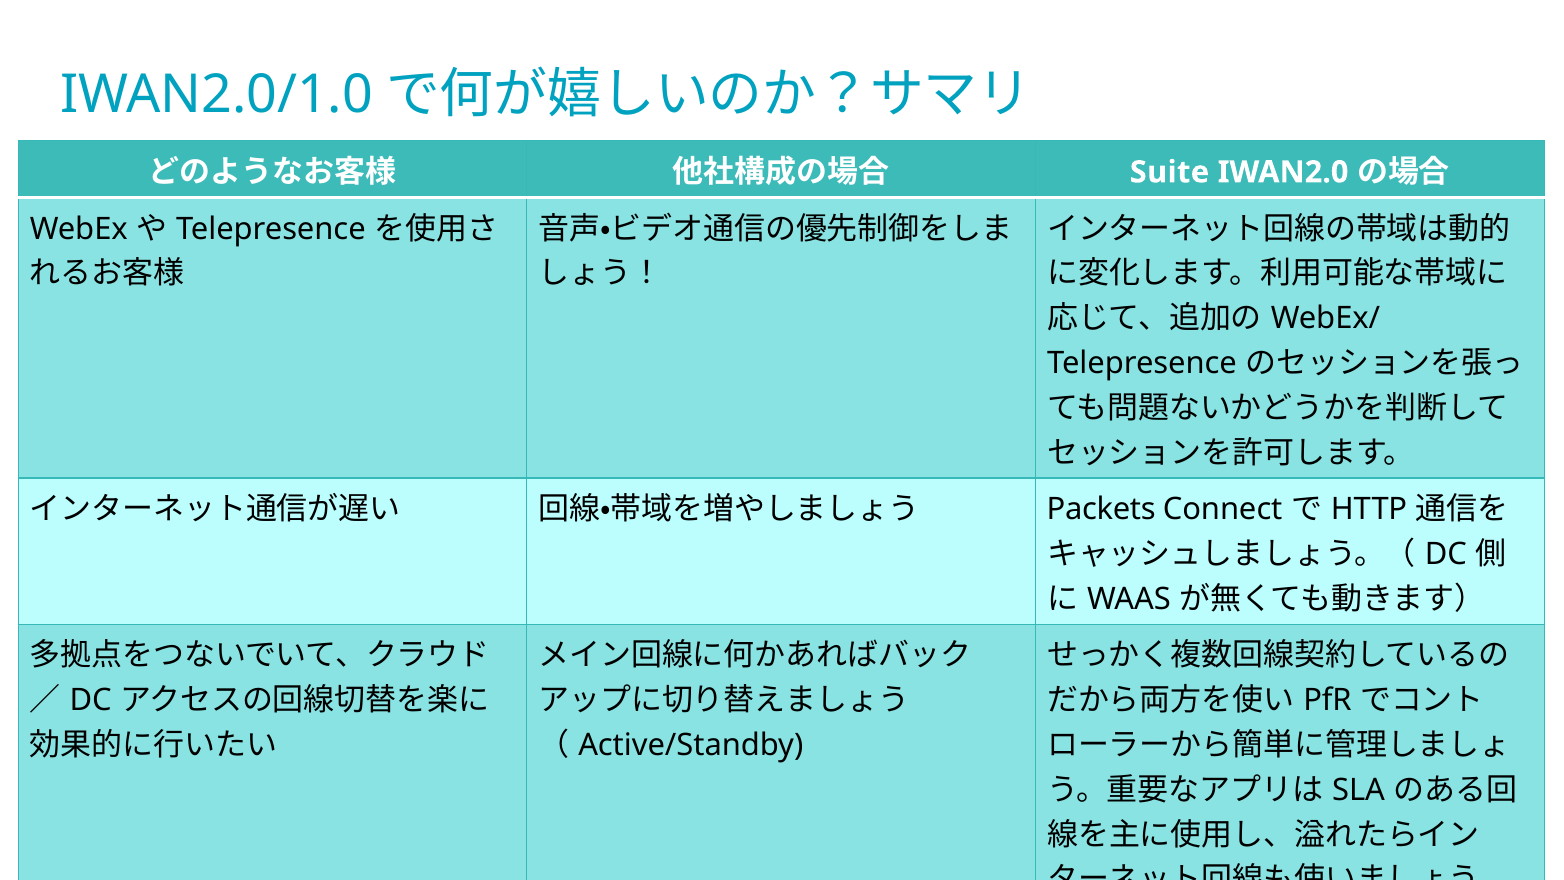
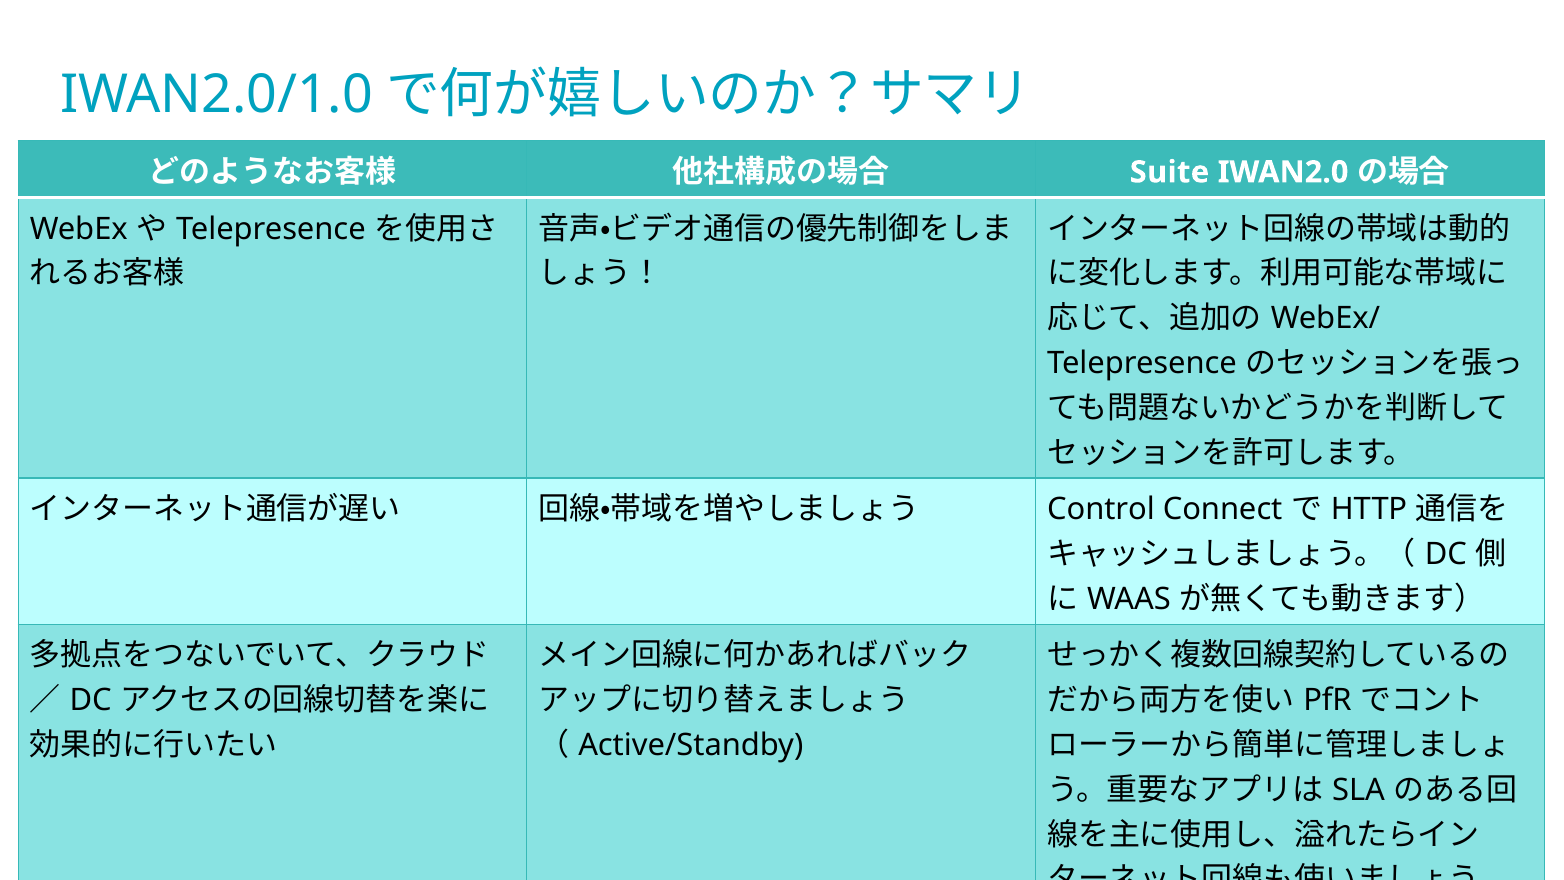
Packets: Packets -> Control
